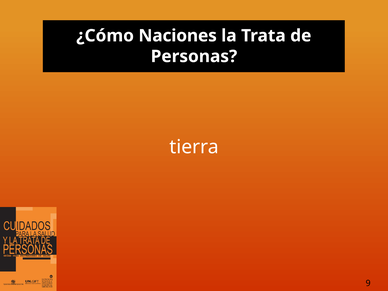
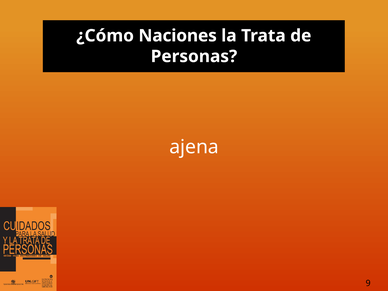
tierra: tierra -> ajena
